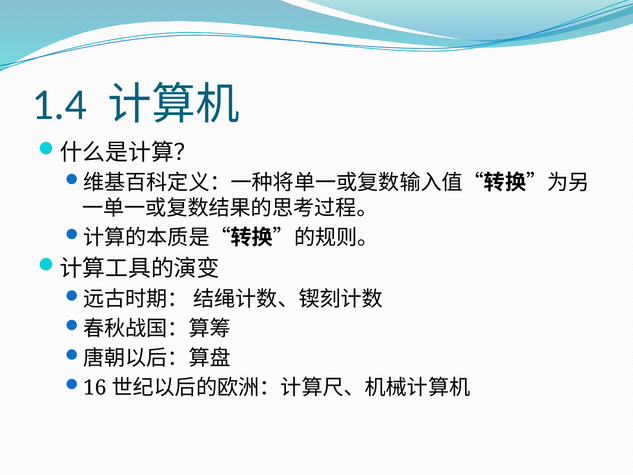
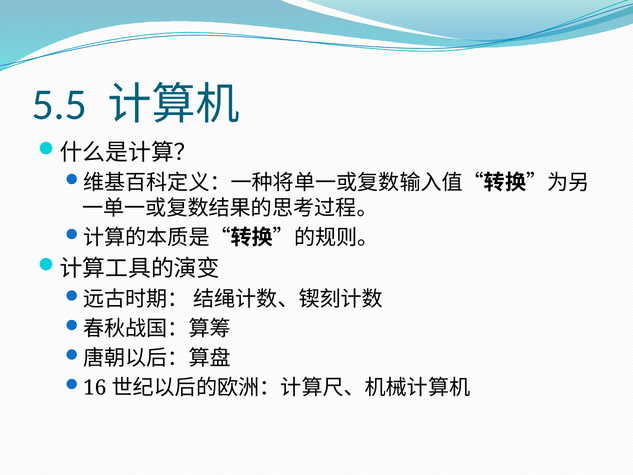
1.4: 1.4 -> 5.5
